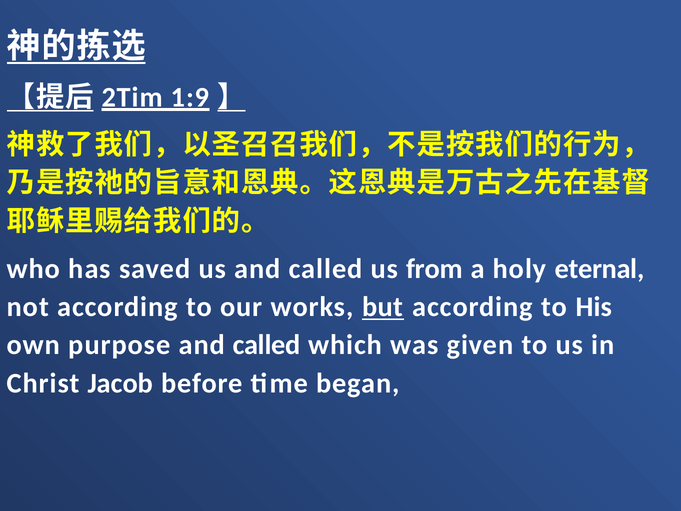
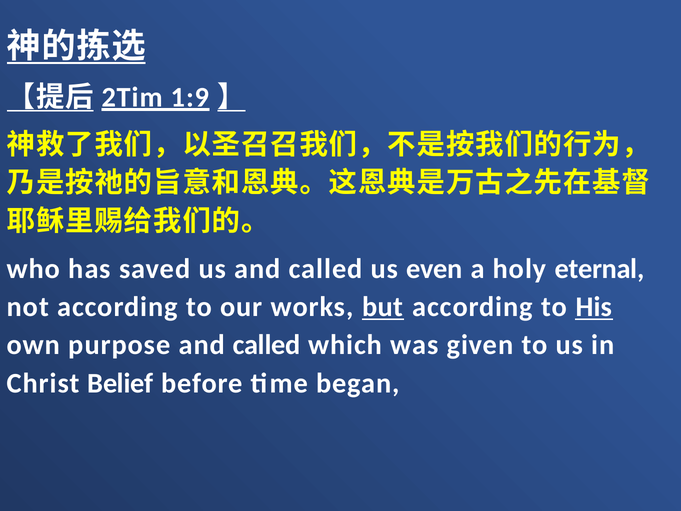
from: from -> even
His underline: none -> present
Jacob: Jacob -> Belief
